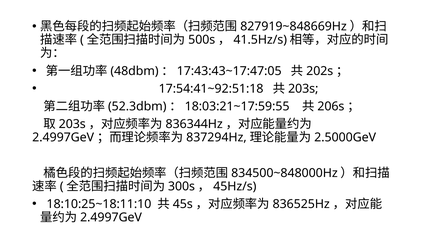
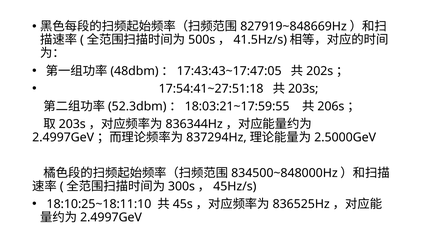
17:54:41~92:51:18: 17:54:41~92:51:18 -> 17:54:41~27:51:18
